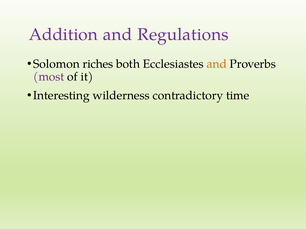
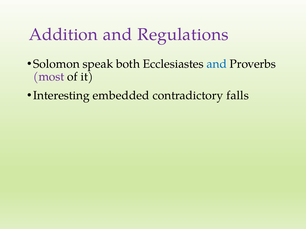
riches: riches -> speak
and at (217, 64) colour: orange -> blue
wilderness: wilderness -> embedded
time: time -> falls
